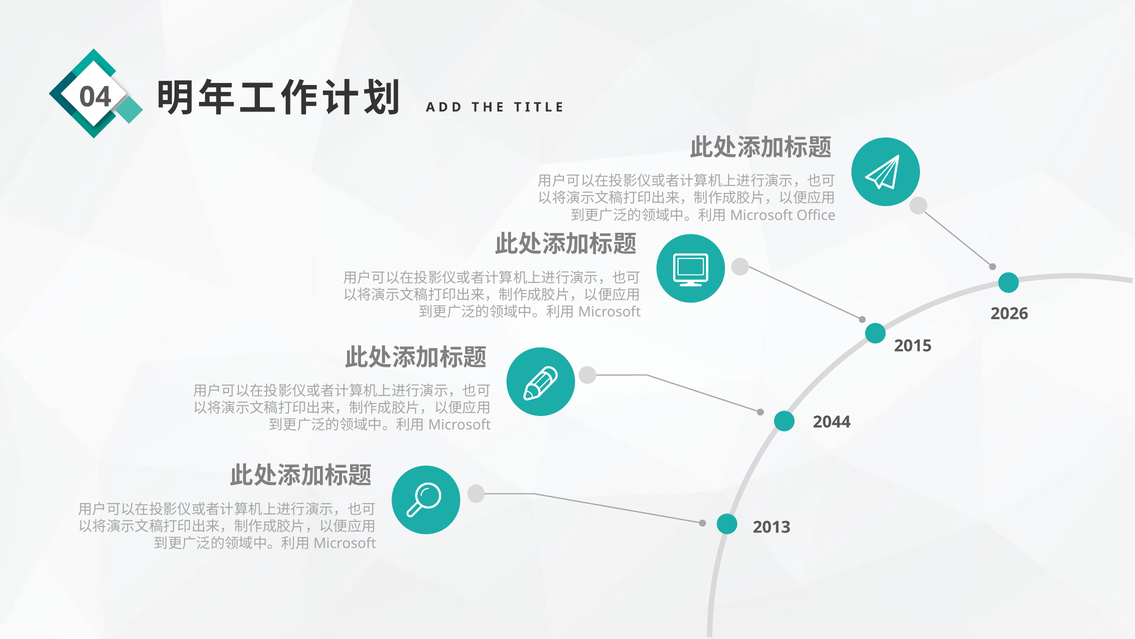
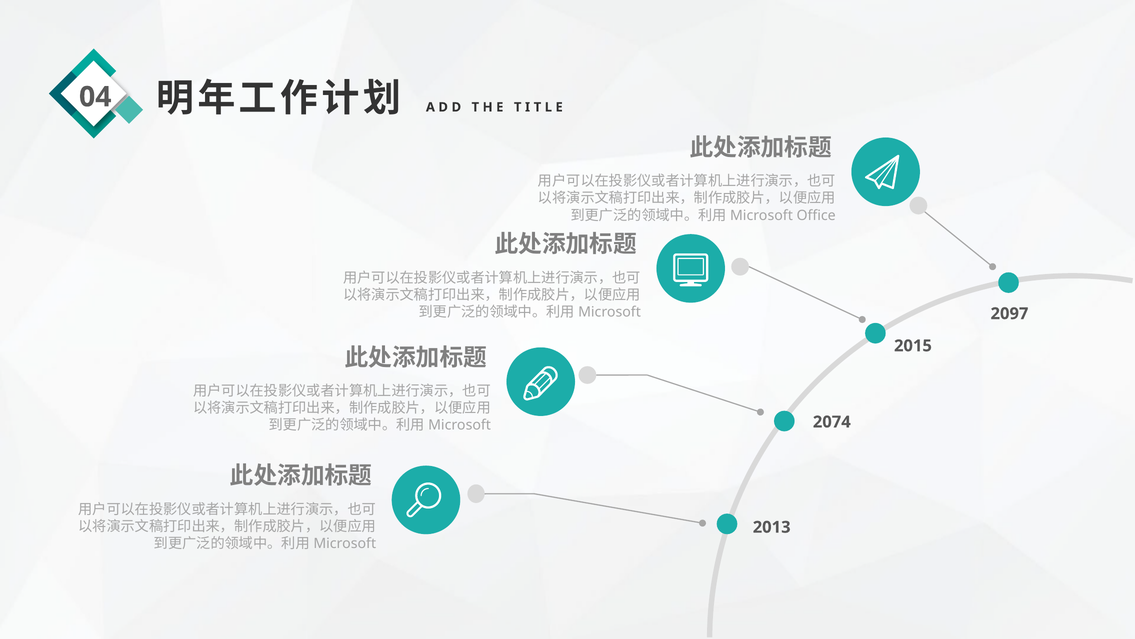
2026: 2026 -> 2097
2044: 2044 -> 2074
